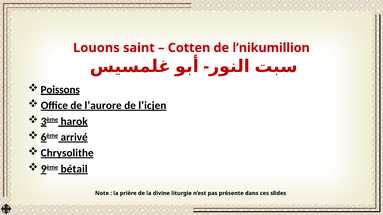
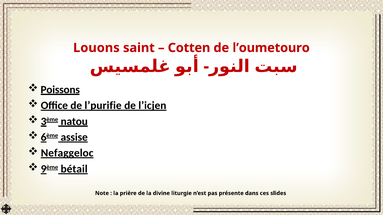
l’nikumillion: l’nikumillion -> l’oumetouro
l’aurore: l’aurore -> l’purifie
harok: harok -> natou
arrivé: arrivé -> assise
Chrysolithe: Chrysolithe -> Nefaggeloc
